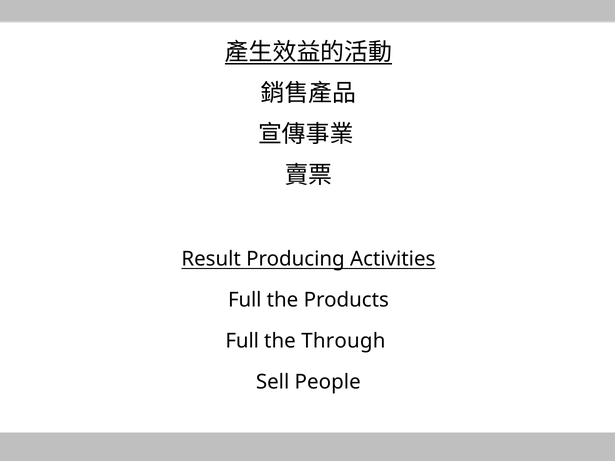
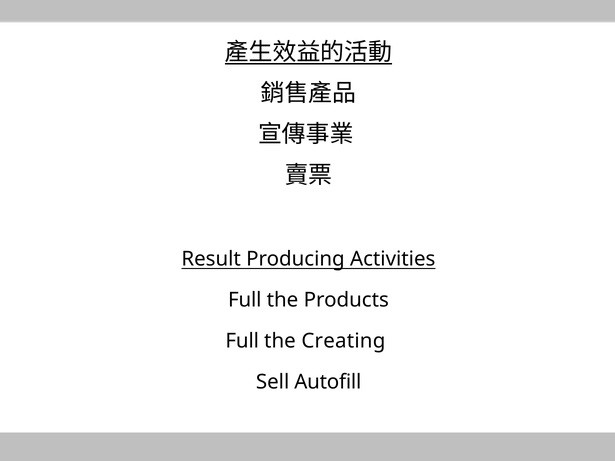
Through: Through -> Creating
People: People -> Autofill
